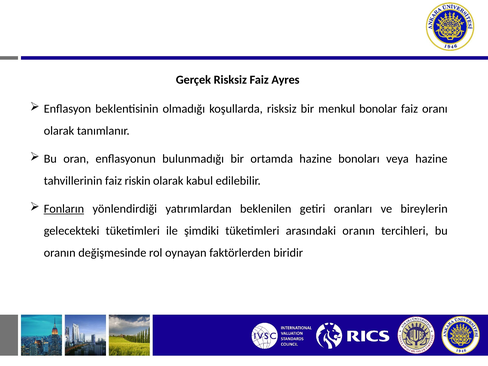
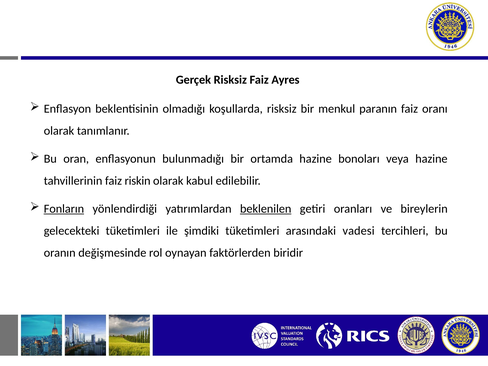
bonolar: bonolar -> paranın
beklenilen underline: none -> present
arasındaki oranın: oranın -> vadesi
